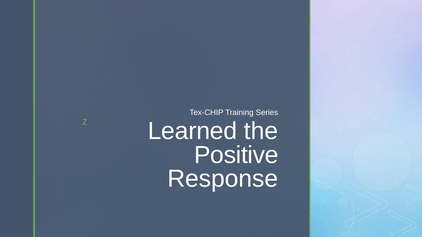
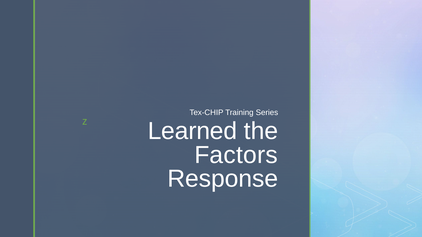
Positive: Positive -> Factors
